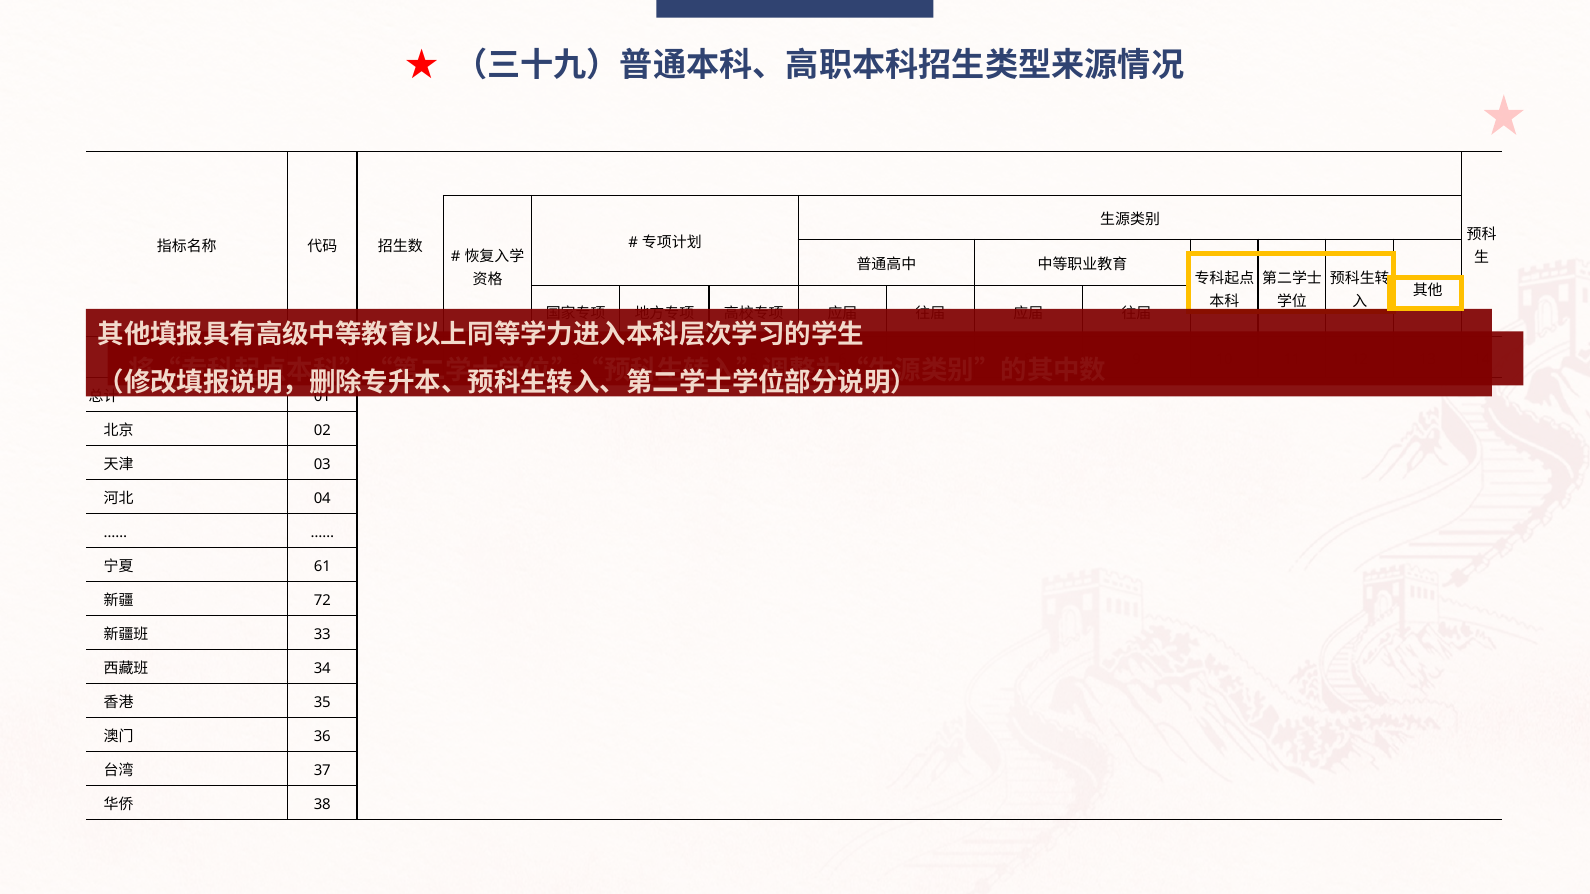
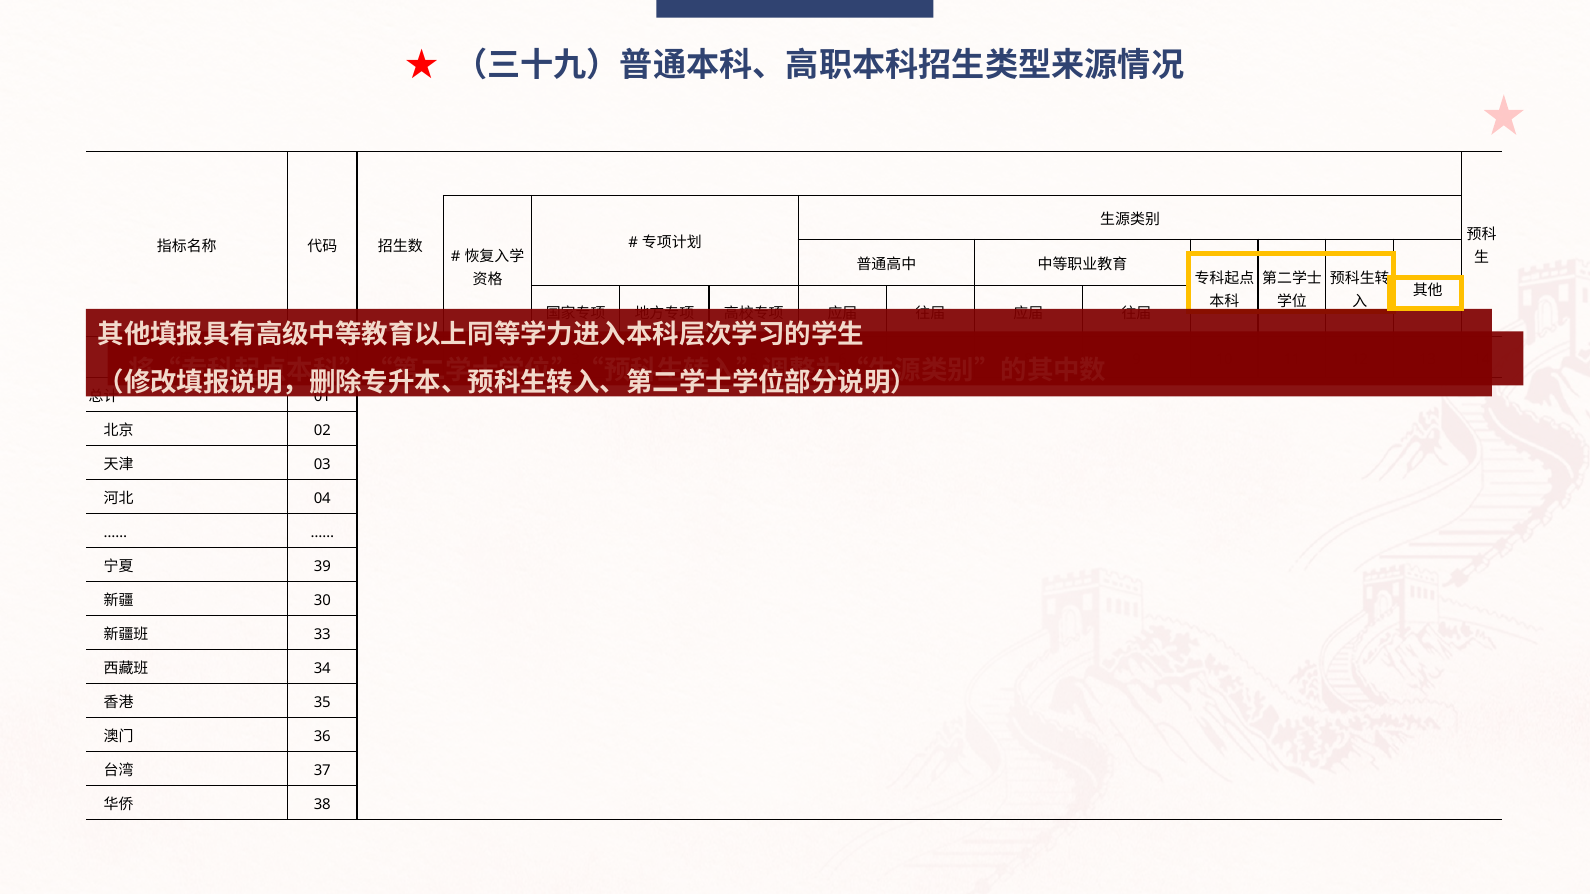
61: 61 -> 39
72: 72 -> 30
